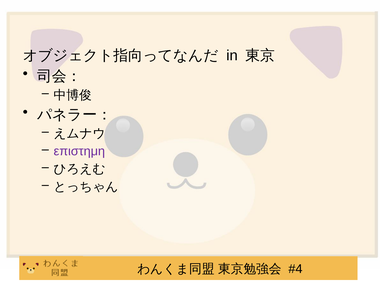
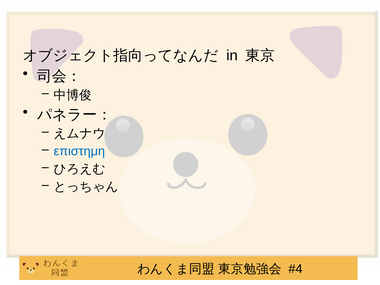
επιστημη colour: purple -> blue
